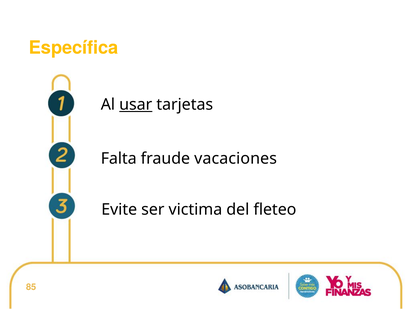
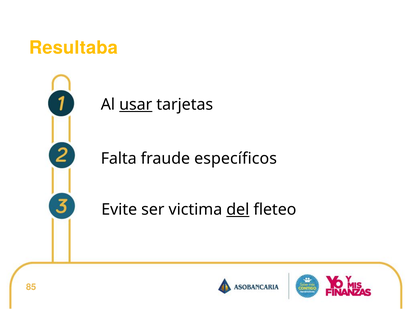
Específica: Específica -> Resultaba
vacaciones: vacaciones -> específicos
del underline: none -> present
